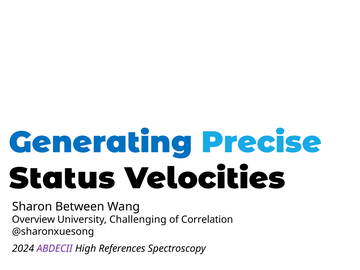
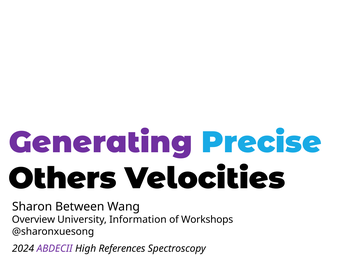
Generating colour: blue -> purple
Status: Status -> Others
Challenging: Challenging -> Information
Correlation: Correlation -> Workshops
